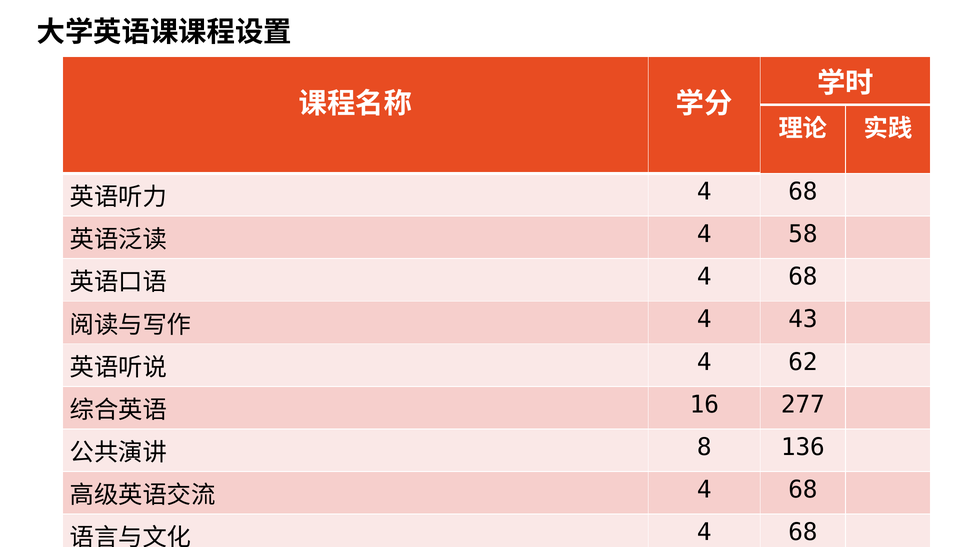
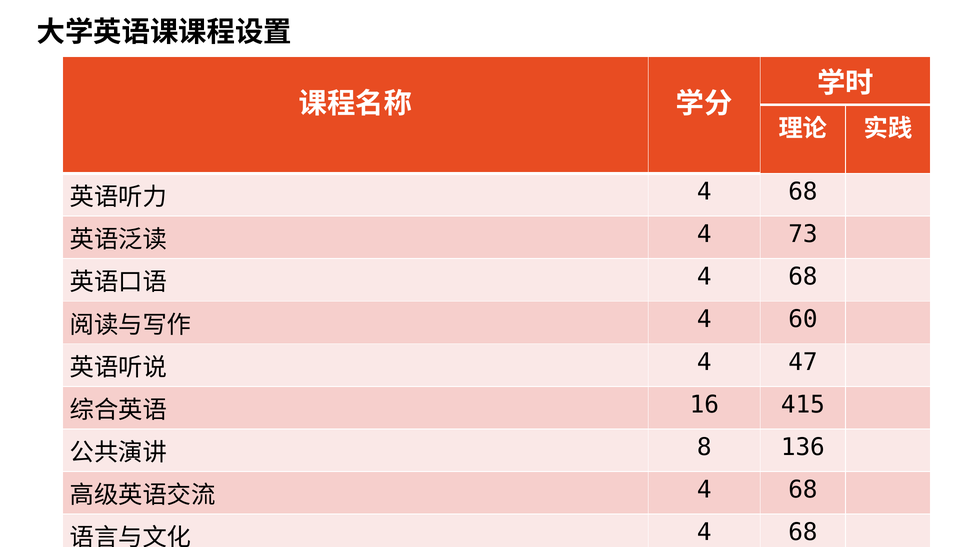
58: 58 -> 73
43: 43 -> 60
62: 62 -> 47
277: 277 -> 415
